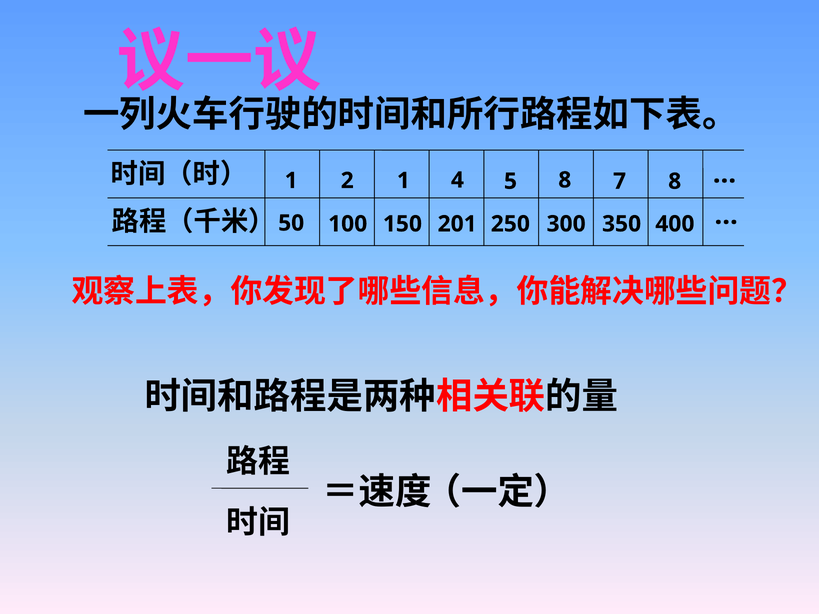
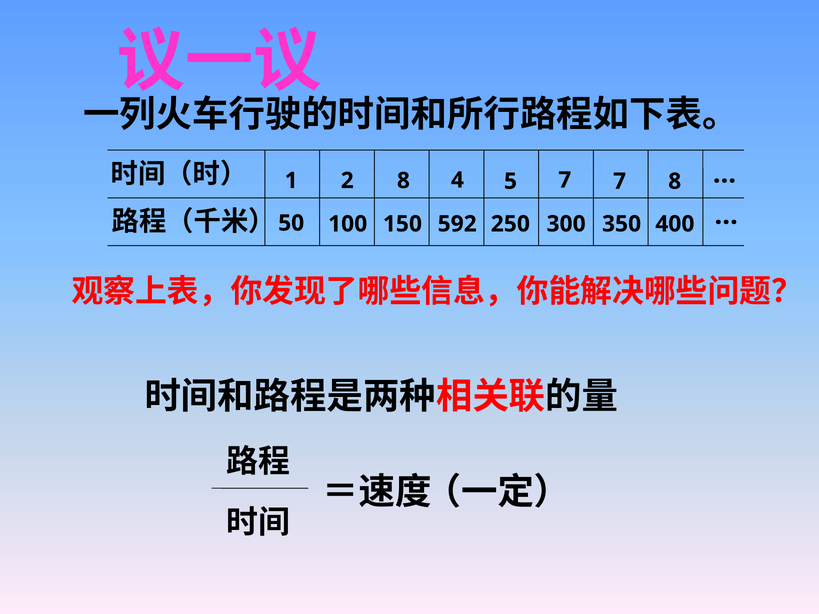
2 1: 1 -> 8
5 8: 8 -> 7
201: 201 -> 592
